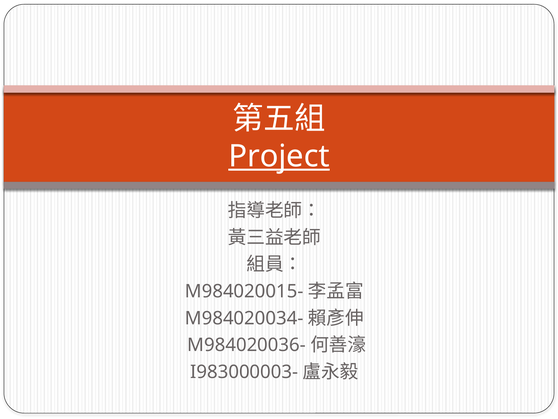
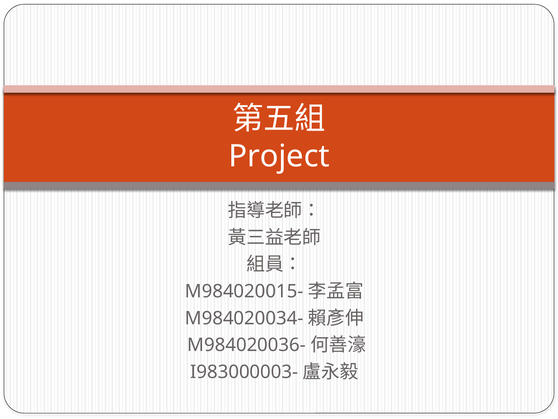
Project underline: present -> none
